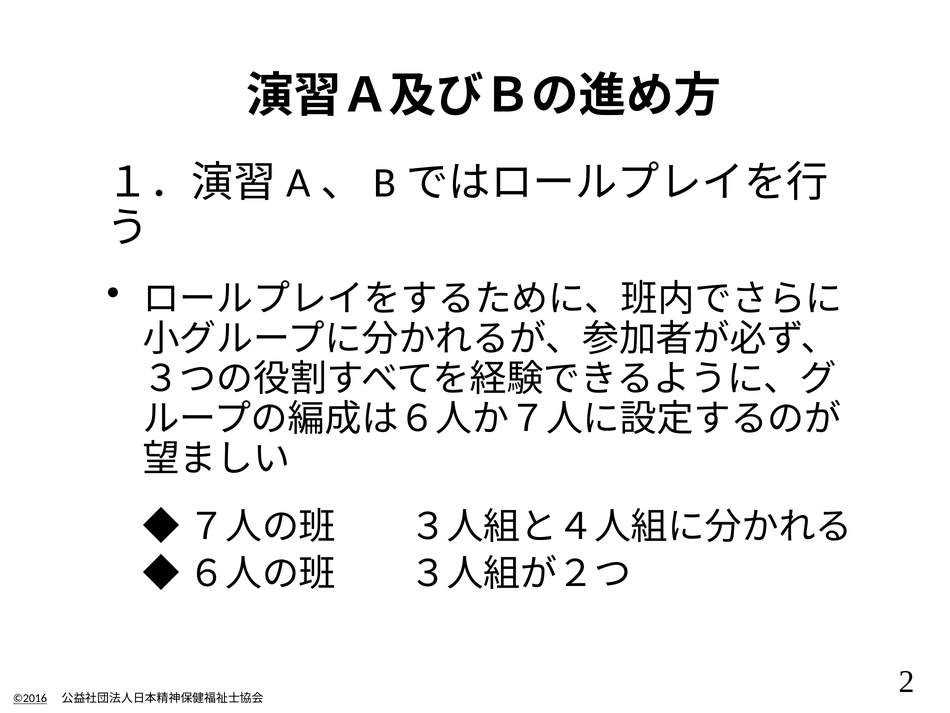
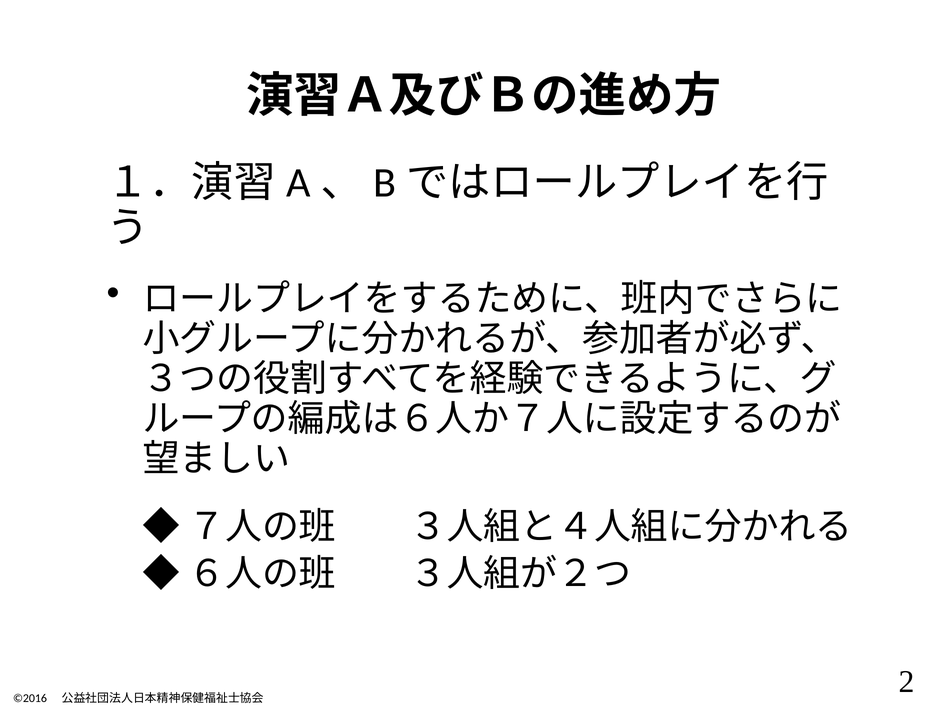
©2016 underline: present -> none
